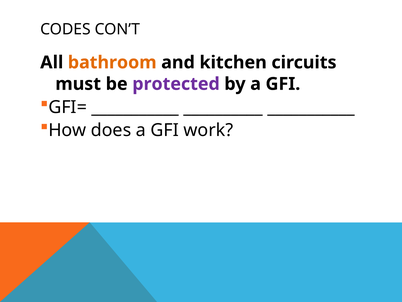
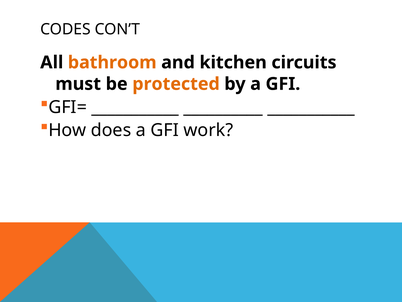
protected colour: purple -> orange
